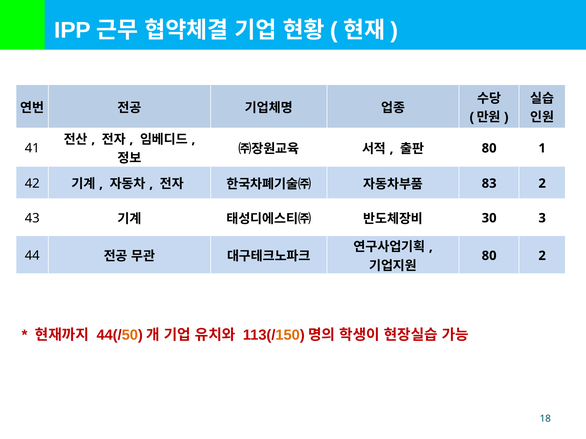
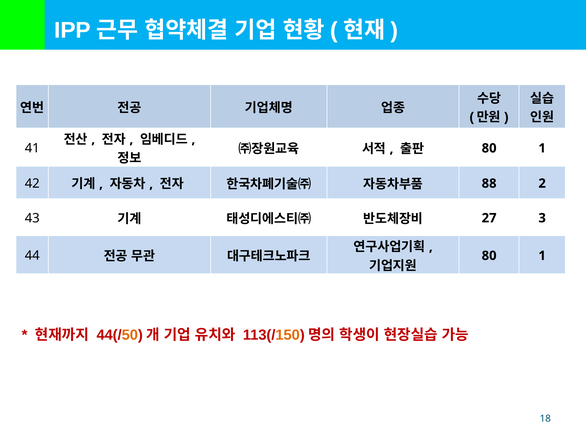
83: 83 -> 88
30: 30 -> 27
2 at (542, 256): 2 -> 1
